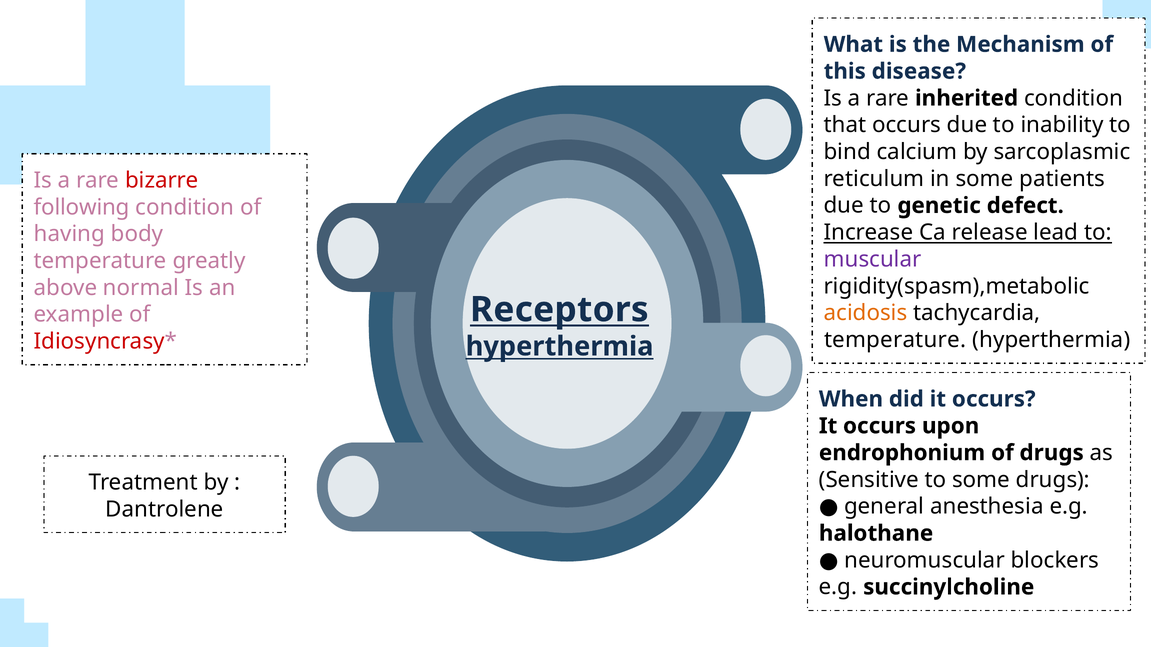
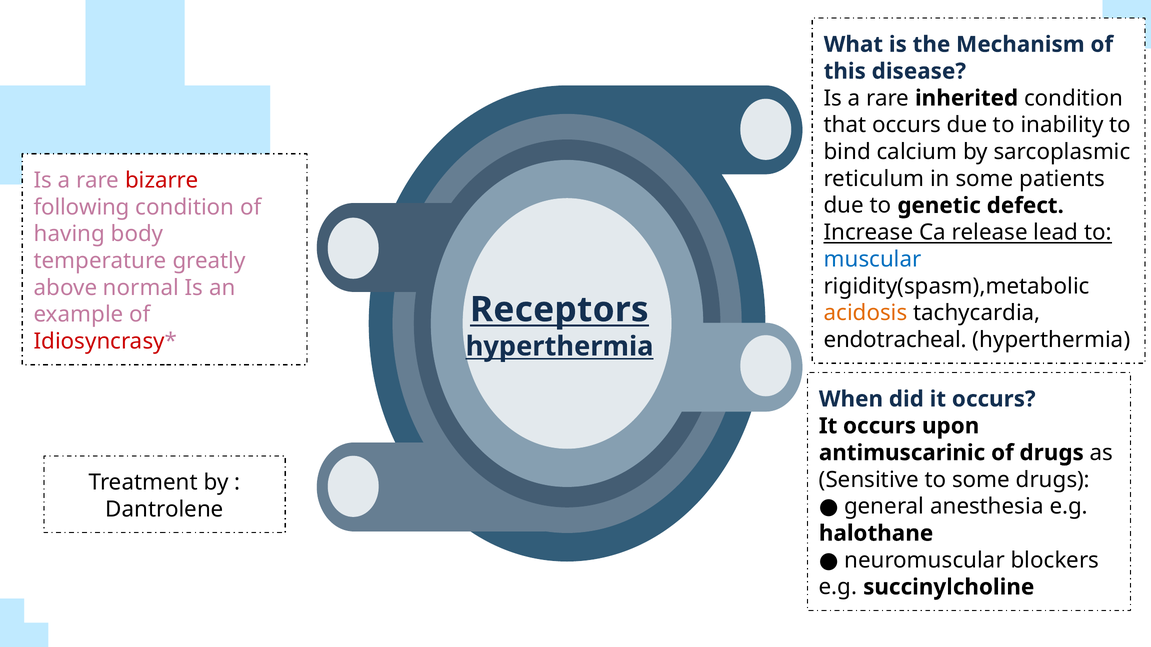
muscular colour: purple -> blue
temperature at (895, 340): temperature -> endotracheal
endrophonium: endrophonium -> antimuscarinic
